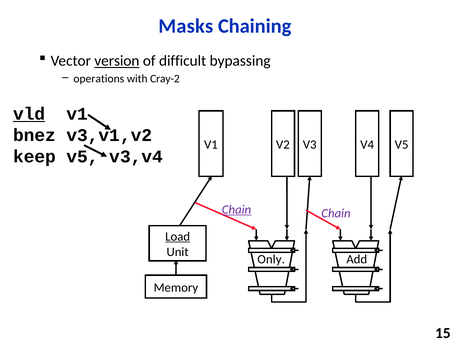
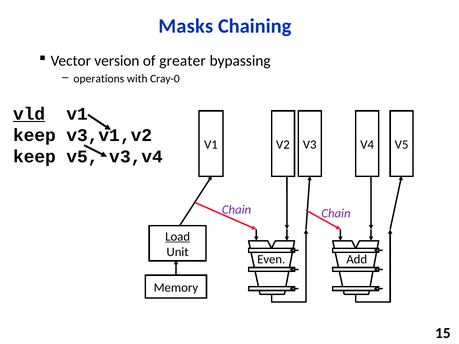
version underline: present -> none
difficult: difficult -> greater
Cray-2: Cray-2 -> Cray-0
bnez at (34, 135): bnez -> keep
Chain at (237, 210) underline: present -> none
Only: Only -> Even
